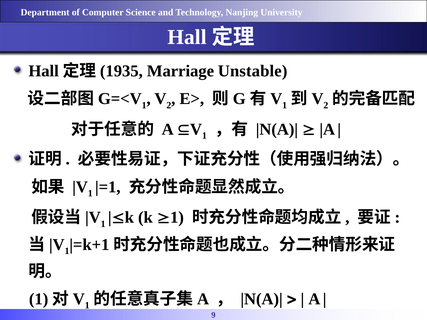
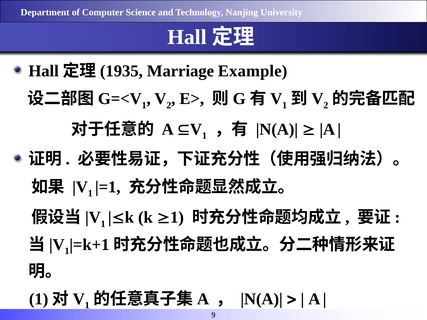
Unstable: Unstable -> Example
